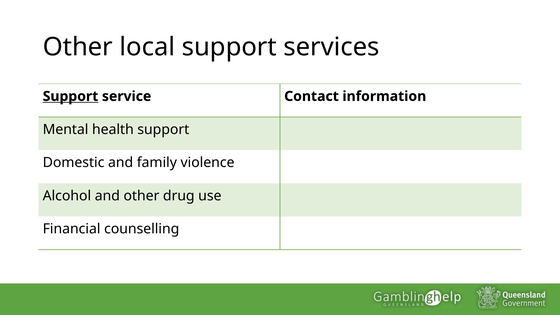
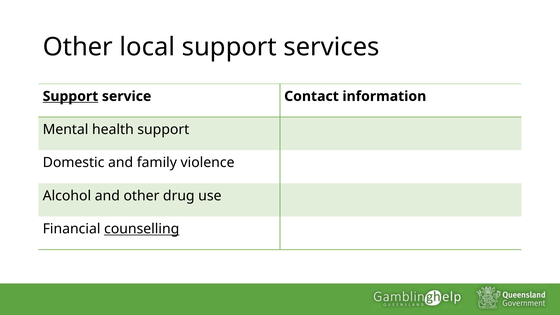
counselling underline: none -> present
